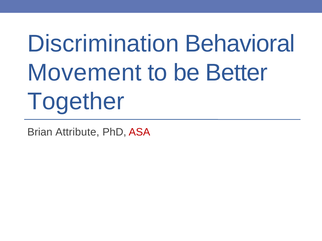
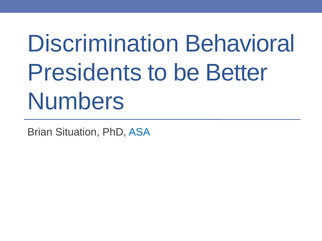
Movement: Movement -> Presidents
Together: Together -> Numbers
Attribute: Attribute -> Situation
ASA colour: red -> blue
